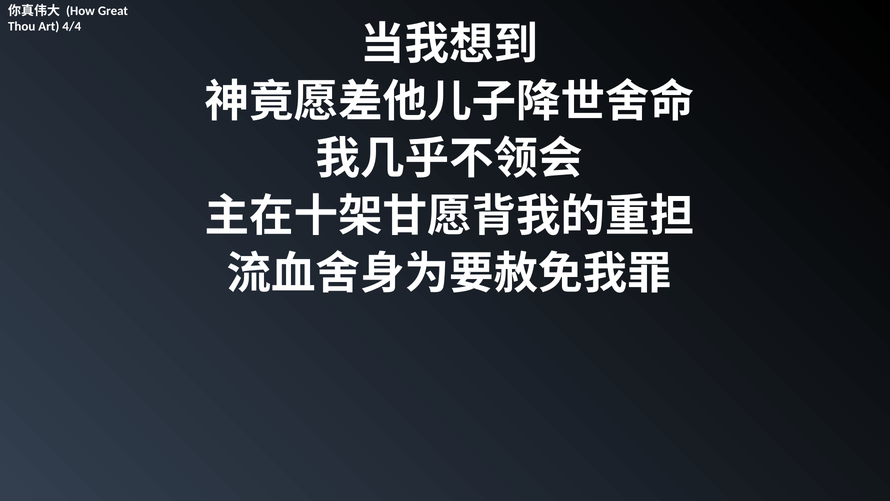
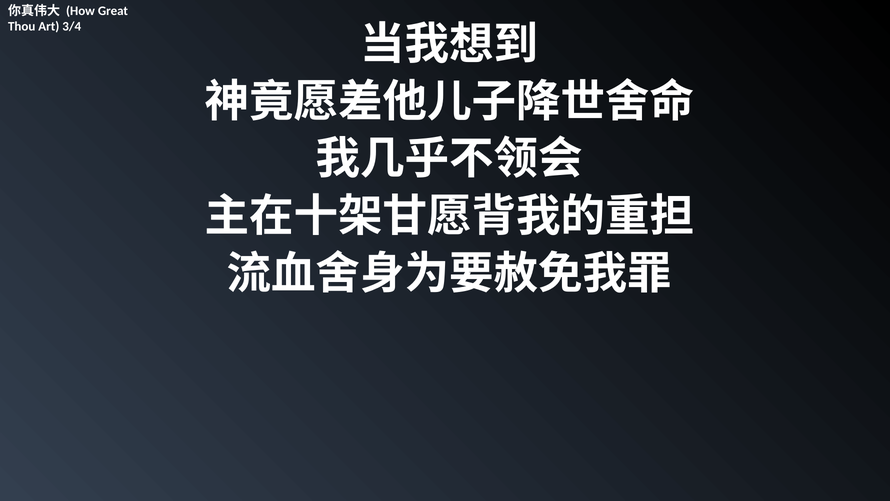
4/4: 4/4 -> 3/4
